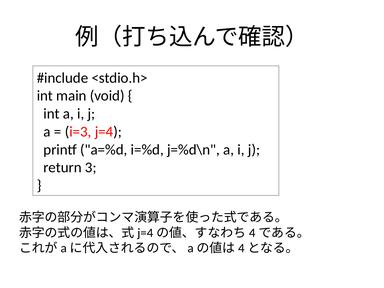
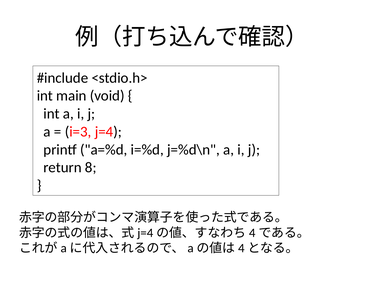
3: 3 -> 8
